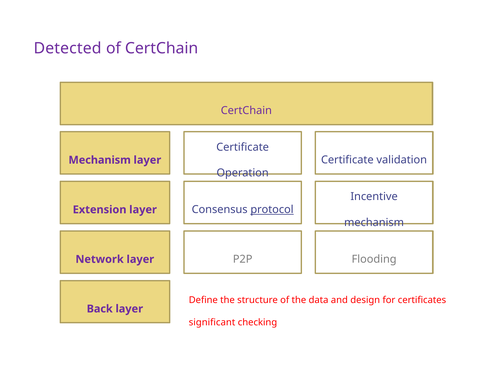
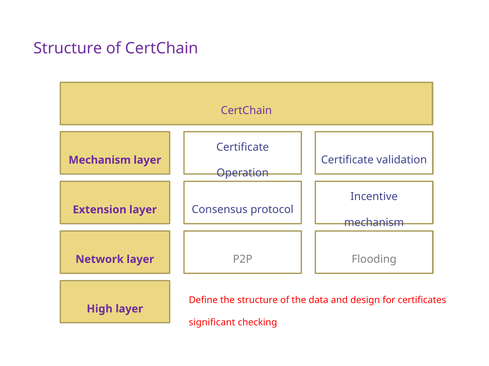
Detected at (68, 49): Detected -> Structure
protocol underline: present -> none
Back: Back -> High
